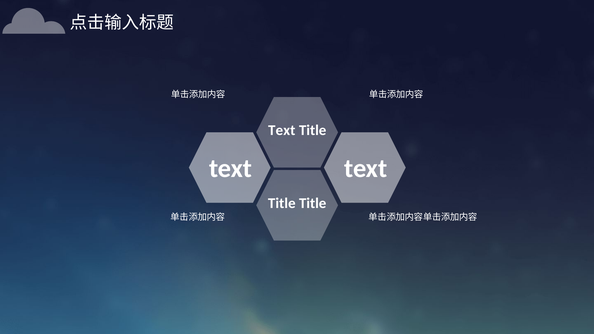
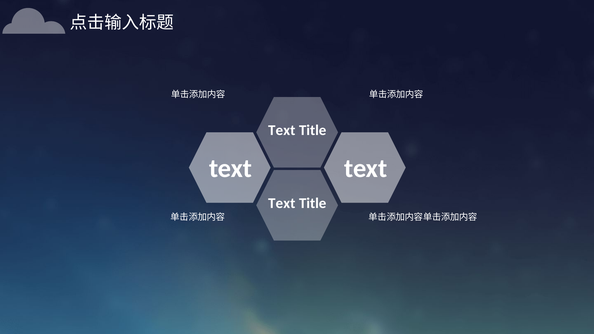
Title at (282, 203): Title -> Text
